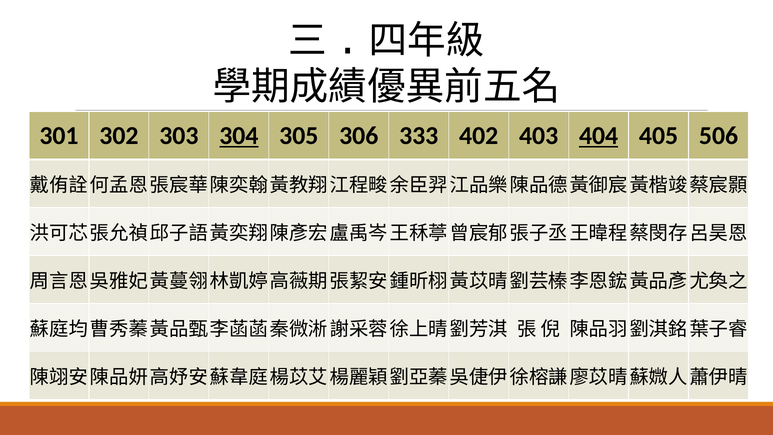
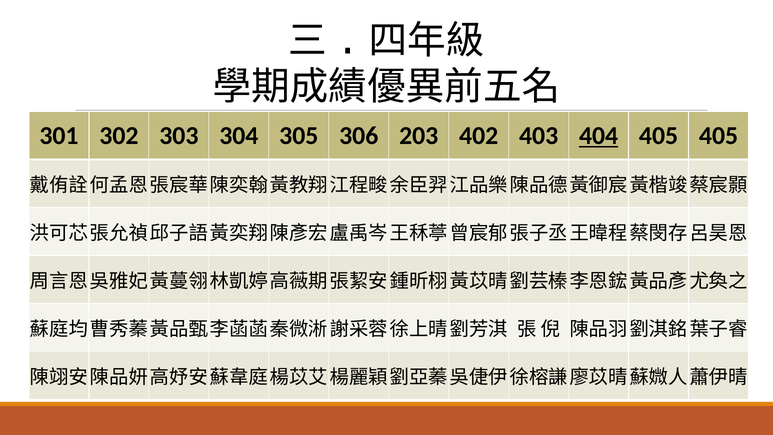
304 underline: present -> none
333: 333 -> 203
405 506: 506 -> 405
